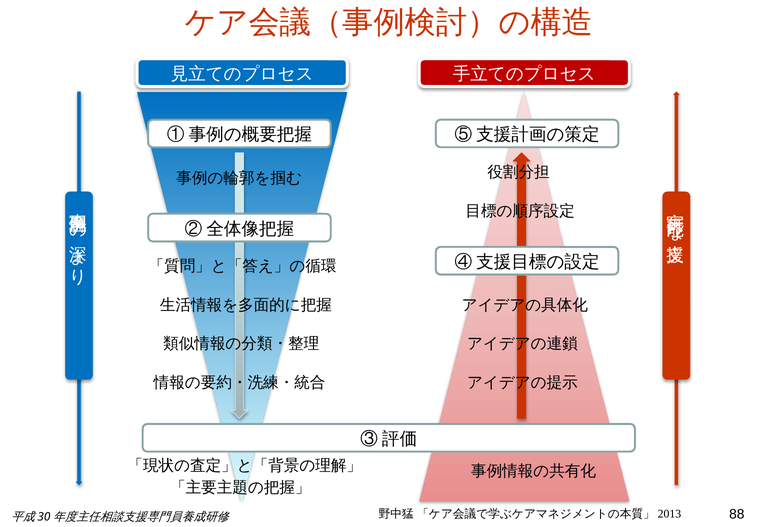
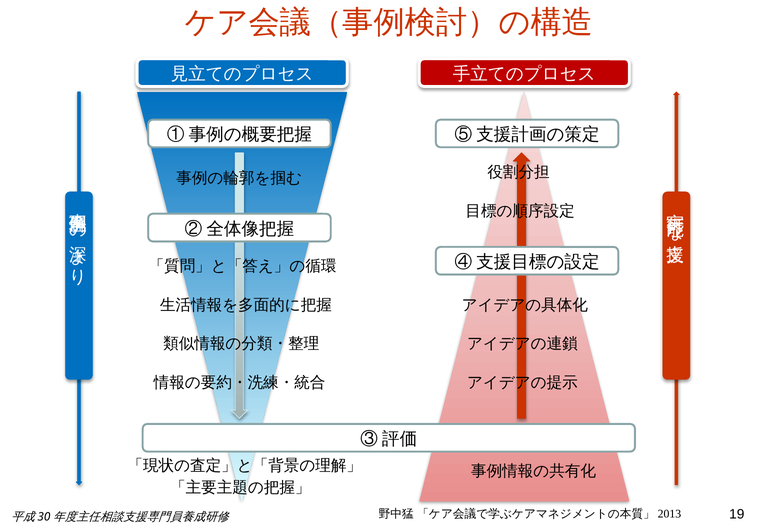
88: 88 -> 19
